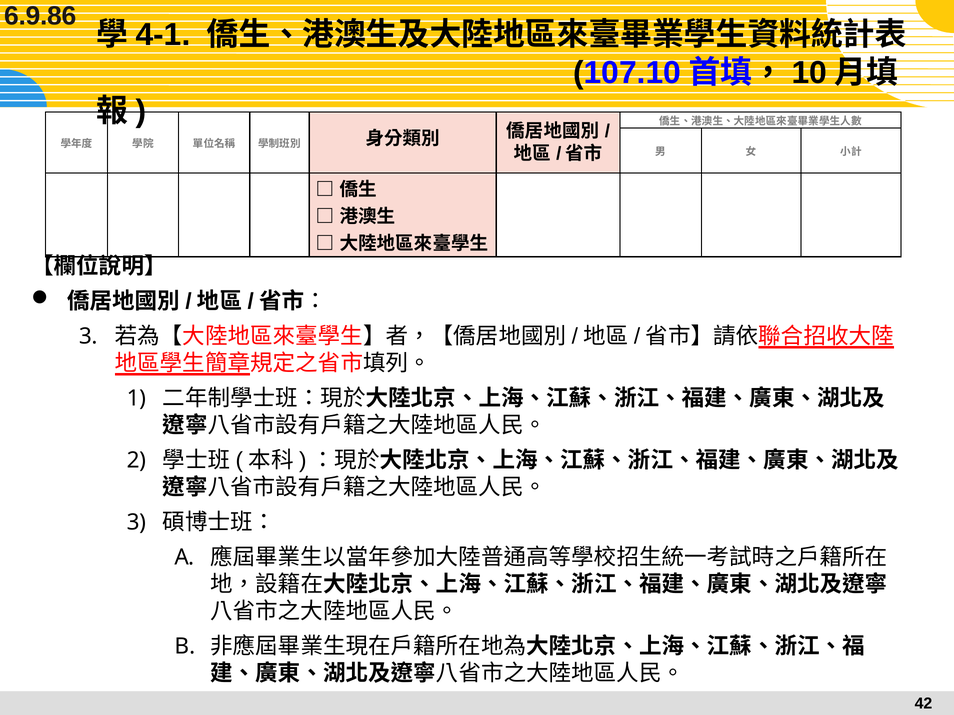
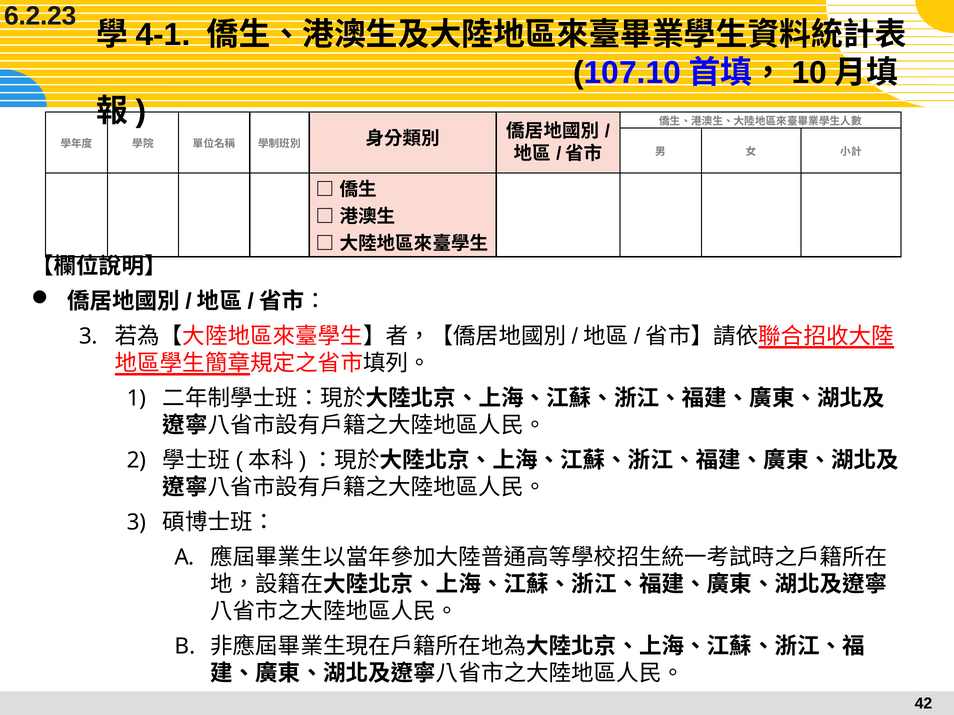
6.9.86: 6.9.86 -> 6.2.23
